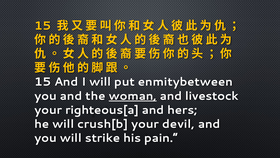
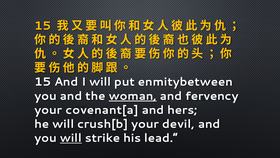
livestock: livestock -> fervency
righteous[a: righteous[a -> covenant[a
will at (71, 138) underline: none -> present
pain: pain -> lead
